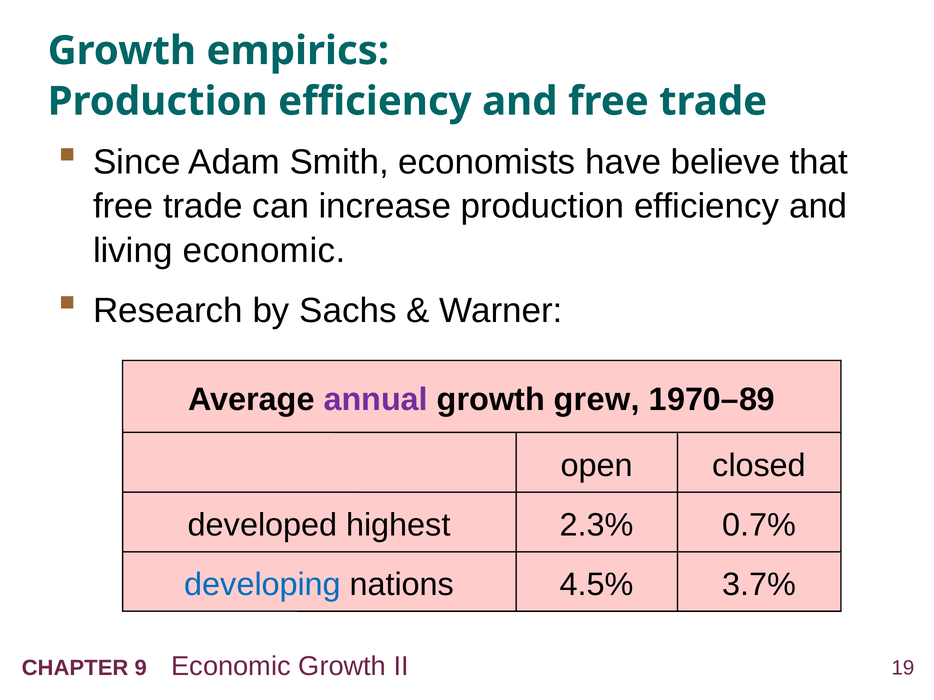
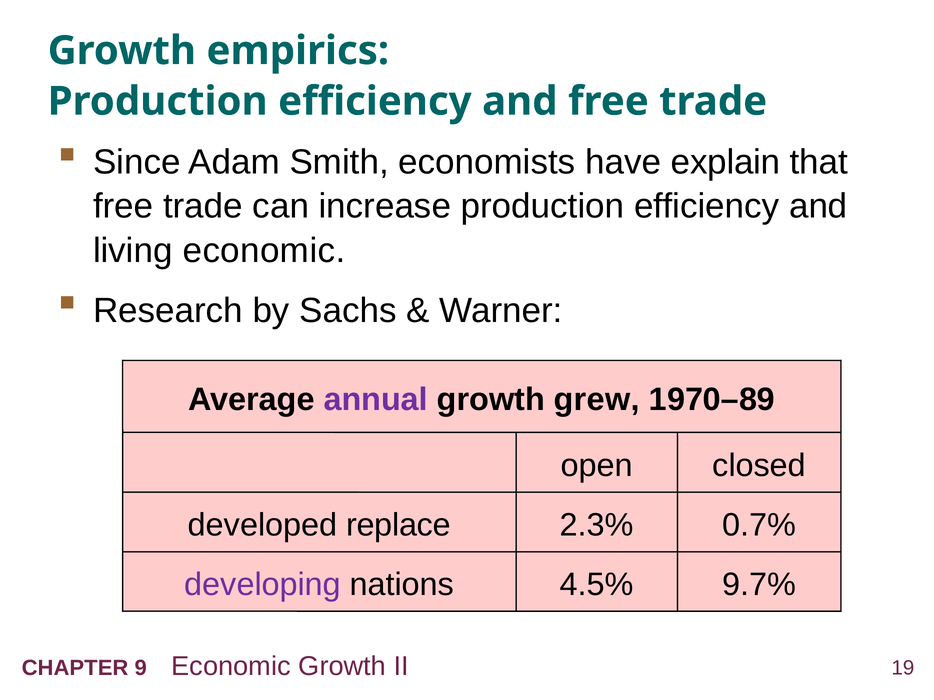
believe: believe -> explain
highest: highest -> replace
developing colour: blue -> purple
3.7%: 3.7% -> 9.7%
